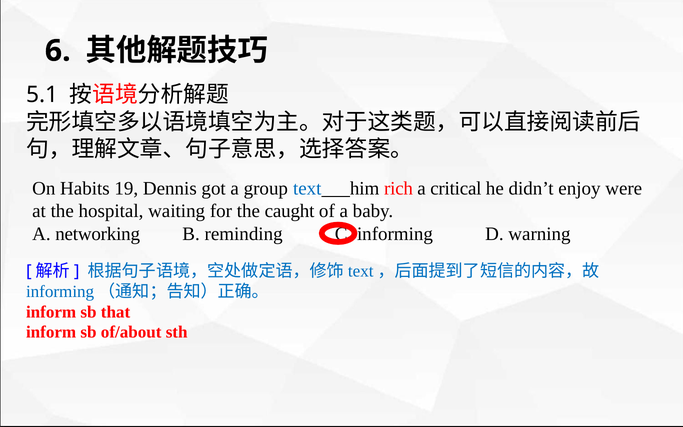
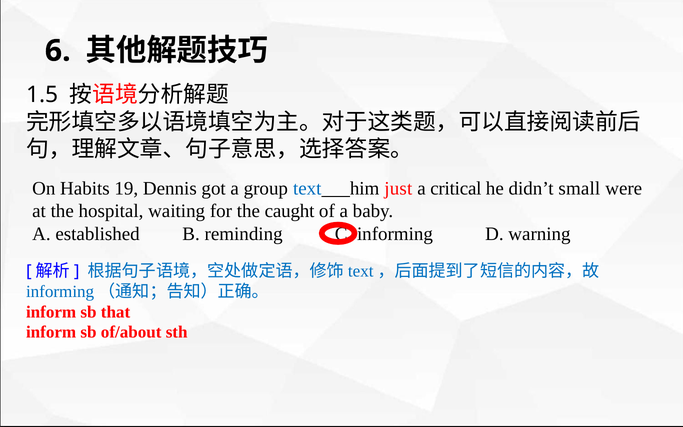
5.1: 5.1 -> 1.5
rich: rich -> just
enjoy: enjoy -> small
networking: networking -> established
